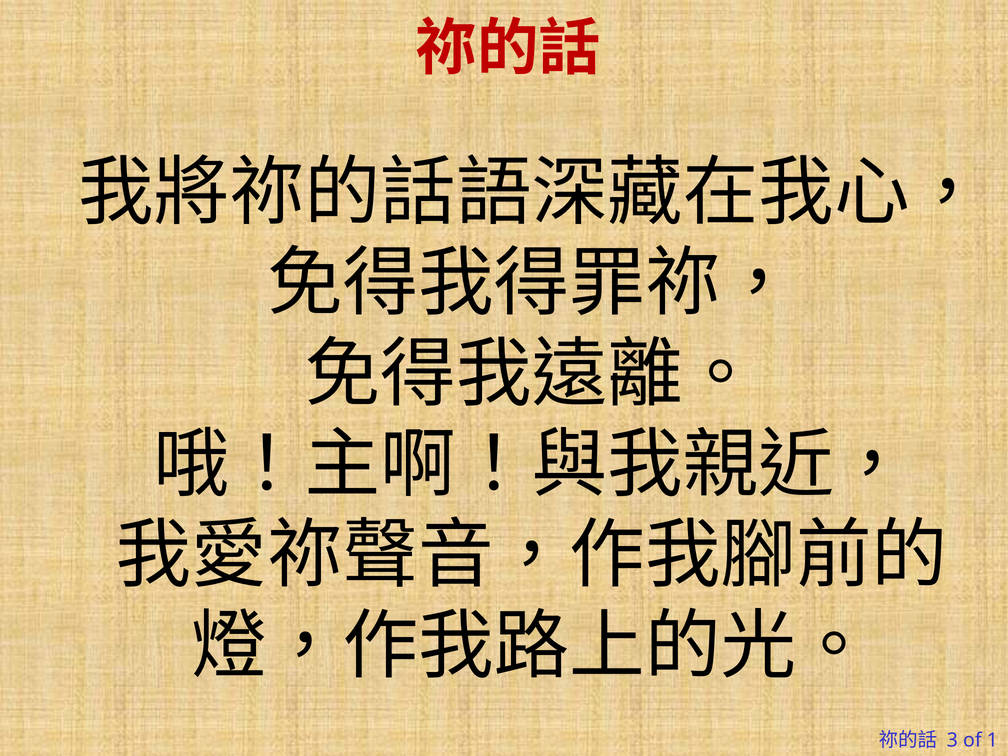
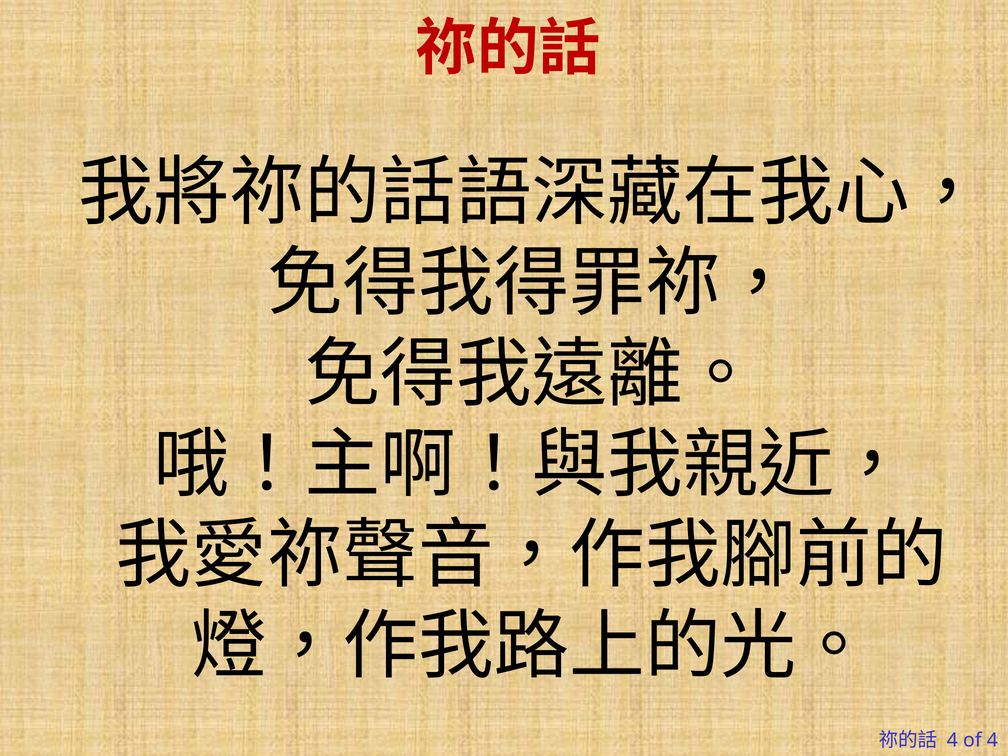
3 at (952, 740): 3 -> 4
of 1: 1 -> 4
